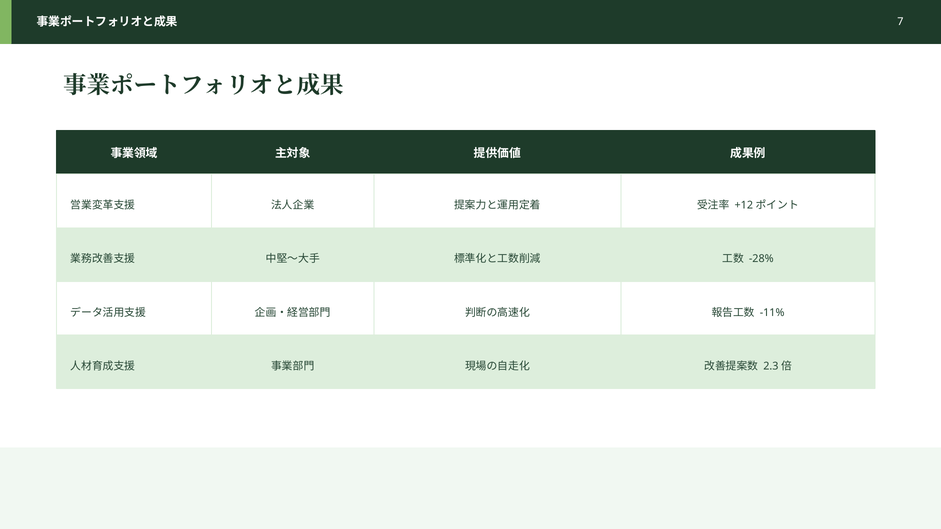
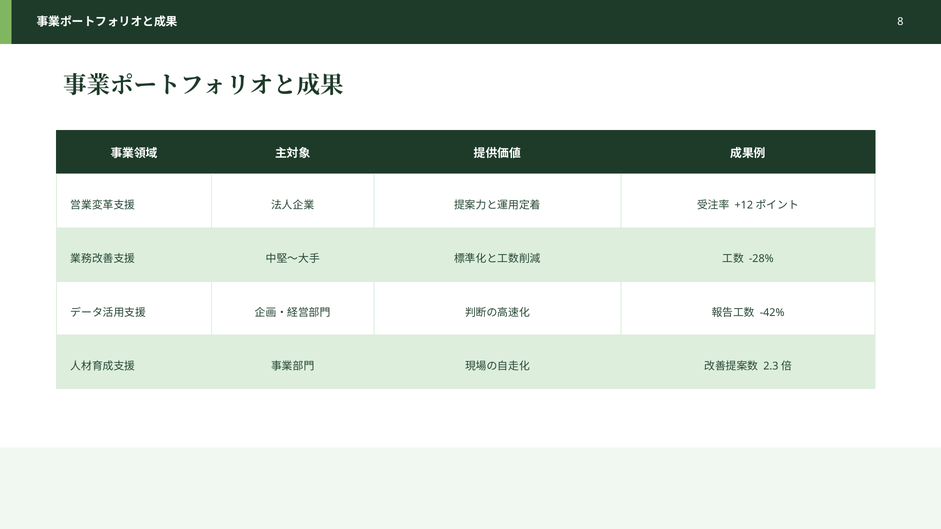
7: 7 -> 8
-11%: -11% -> -42%
